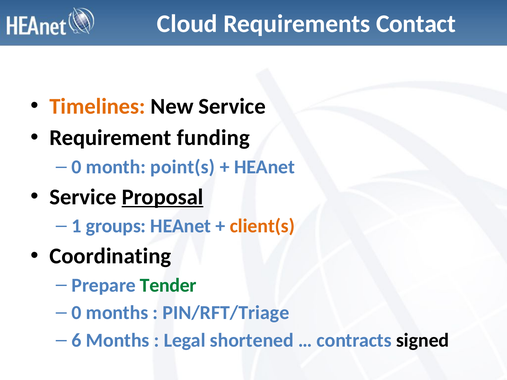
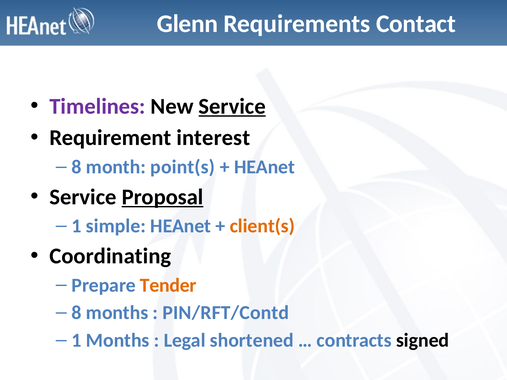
Cloud: Cloud -> Glenn
Timelines colour: orange -> purple
Service at (232, 106) underline: none -> present
funding: funding -> interest
0 at (77, 167): 0 -> 8
groups: groups -> simple
Tender colour: green -> orange
0 at (77, 313): 0 -> 8
PIN/RFT/Triage: PIN/RFT/Triage -> PIN/RFT/Contd
6 at (77, 341): 6 -> 1
